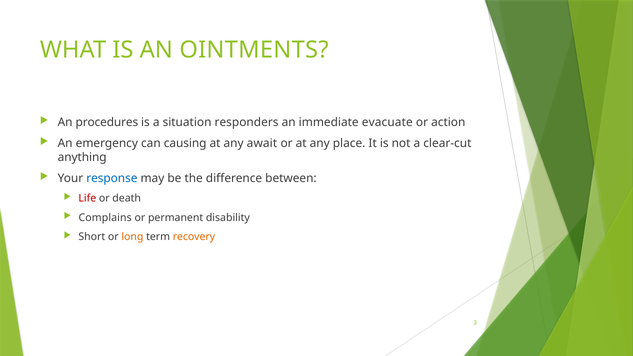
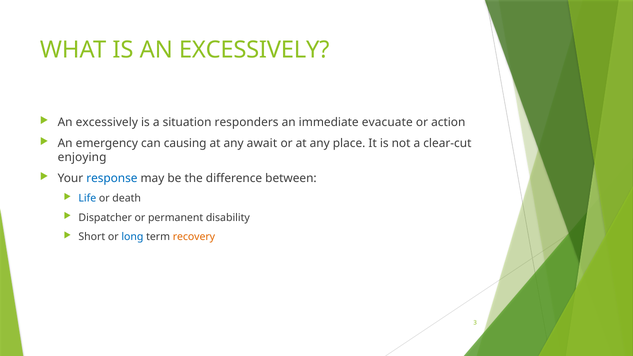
IS AN OINTMENTS: OINTMENTS -> EXCESSIVELY
procedures at (107, 123): procedures -> excessively
anything: anything -> enjoying
Life colour: red -> blue
Complains: Complains -> Dispatcher
long colour: orange -> blue
